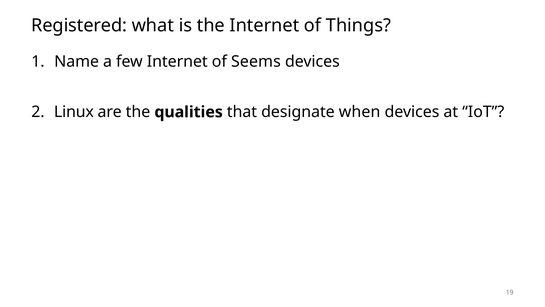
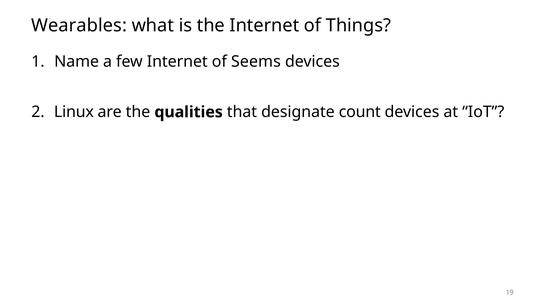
Registered: Registered -> Wearables
when: when -> count
